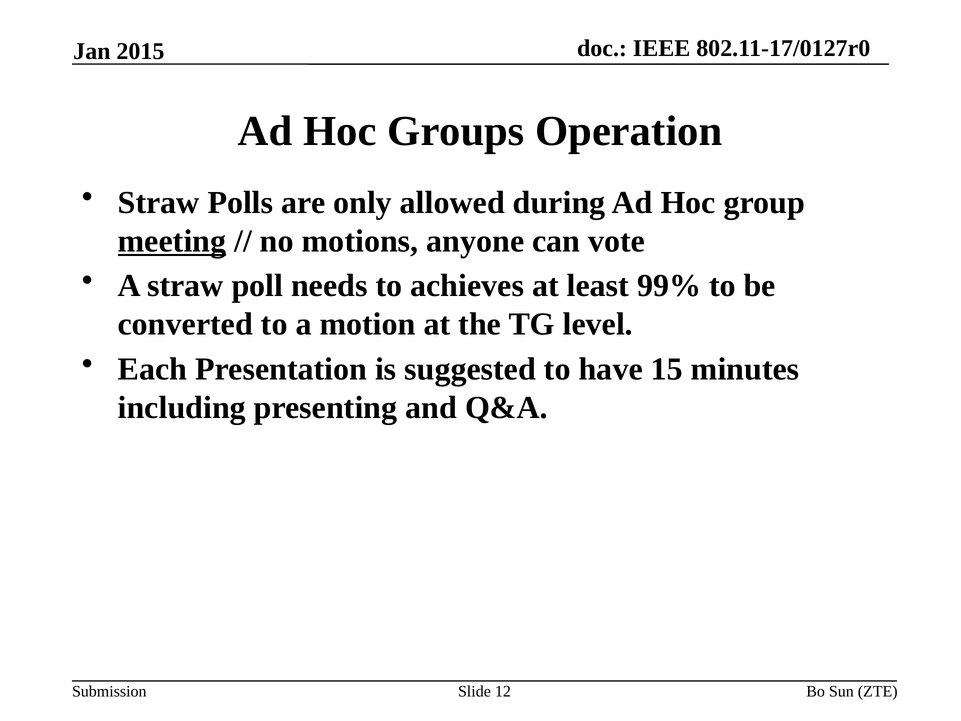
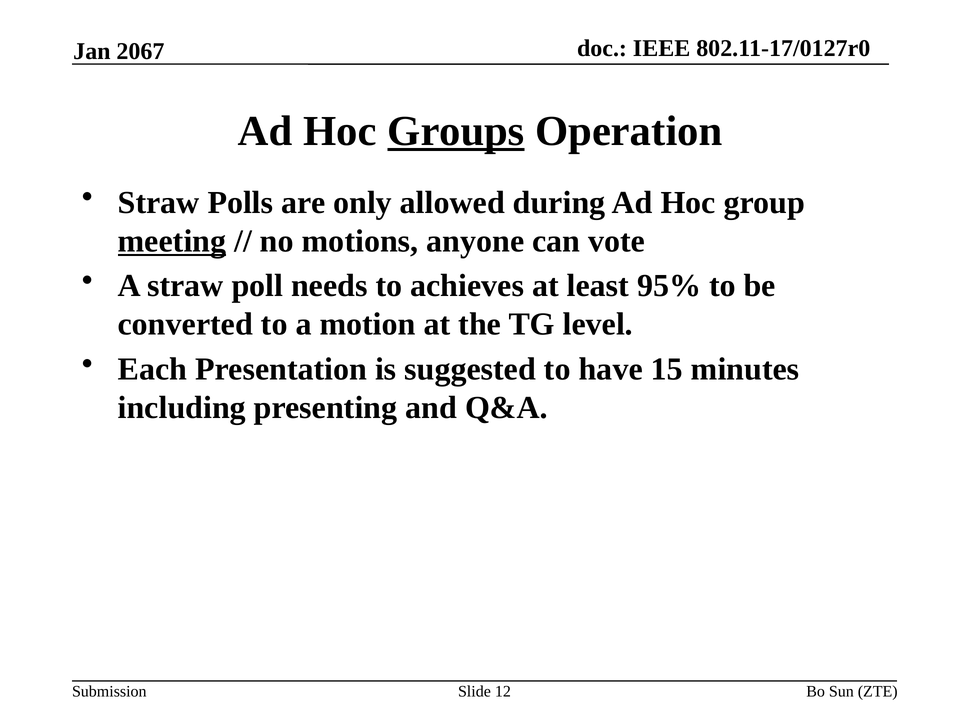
2015: 2015 -> 2067
Groups underline: none -> present
99%: 99% -> 95%
